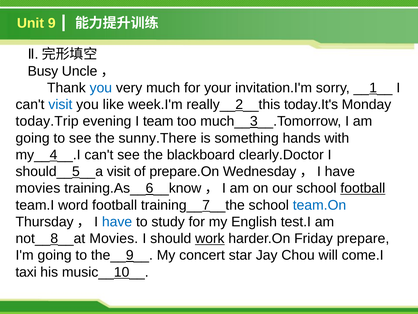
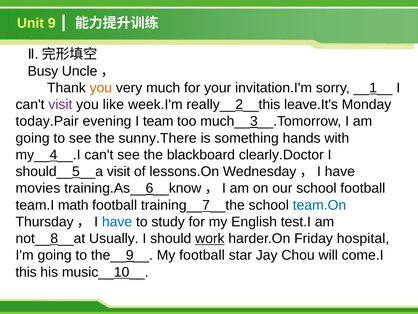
you at (101, 88) colour: blue -> orange
visit at (60, 104) colour: blue -> purple
today.It's: today.It's -> leave.It's
today.Trip: today.Trip -> today.Pair
prepare.On: prepare.On -> lessons.On
football at (363, 188) underline: present -> none
word: word -> math
not__8__at Movies: Movies -> Usually
prepare: prepare -> hospital
My concert: concert -> football
taxi: taxi -> this
